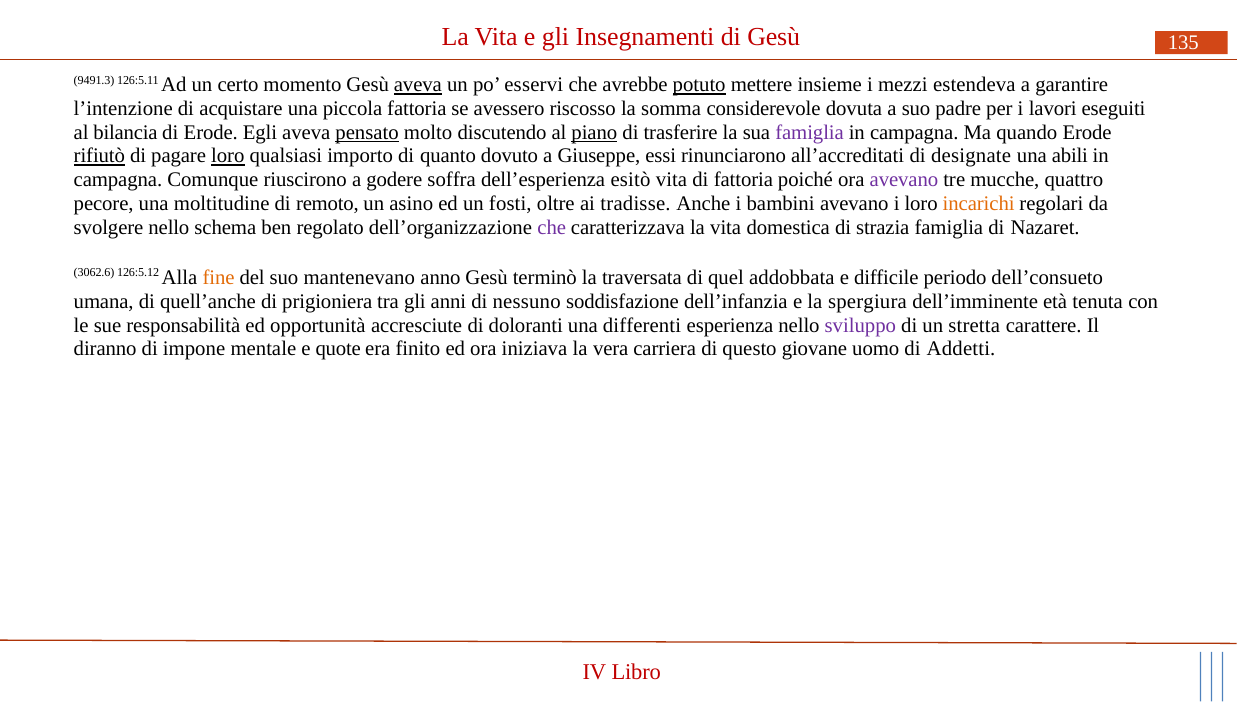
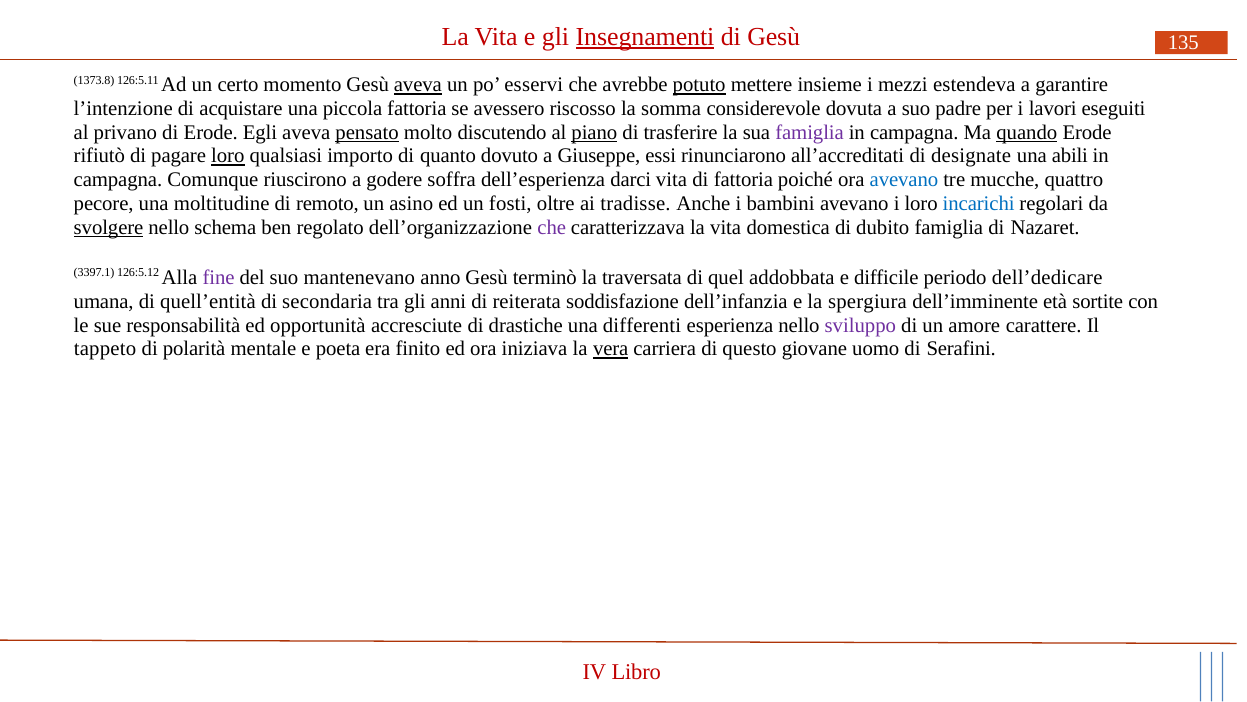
Insegnamenti underline: none -> present
9491.3: 9491.3 -> 1373.8
bilancia: bilancia -> privano
quando underline: none -> present
rifiutò underline: present -> none
esitò: esitò -> darci
avevano at (904, 180) colour: purple -> blue
incarichi colour: orange -> blue
svolgere underline: none -> present
strazia: strazia -> dubito
3062.6: 3062.6 -> 3397.1
fine colour: orange -> purple
dell’consueto: dell’consueto -> dell’dedicare
quell’anche: quell’anche -> quell’entità
prigioniera: prigioniera -> secondaria
nessuno: nessuno -> reiterata
tenuta: tenuta -> sortite
doloranti: doloranti -> drastiche
stretta: stretta -> amore
diranno: diranno -> tappeto
impone: impone -> polarità
quote: quote -> poeta
vera underline: none -> present
Addetti: Addetti -> Serafini
